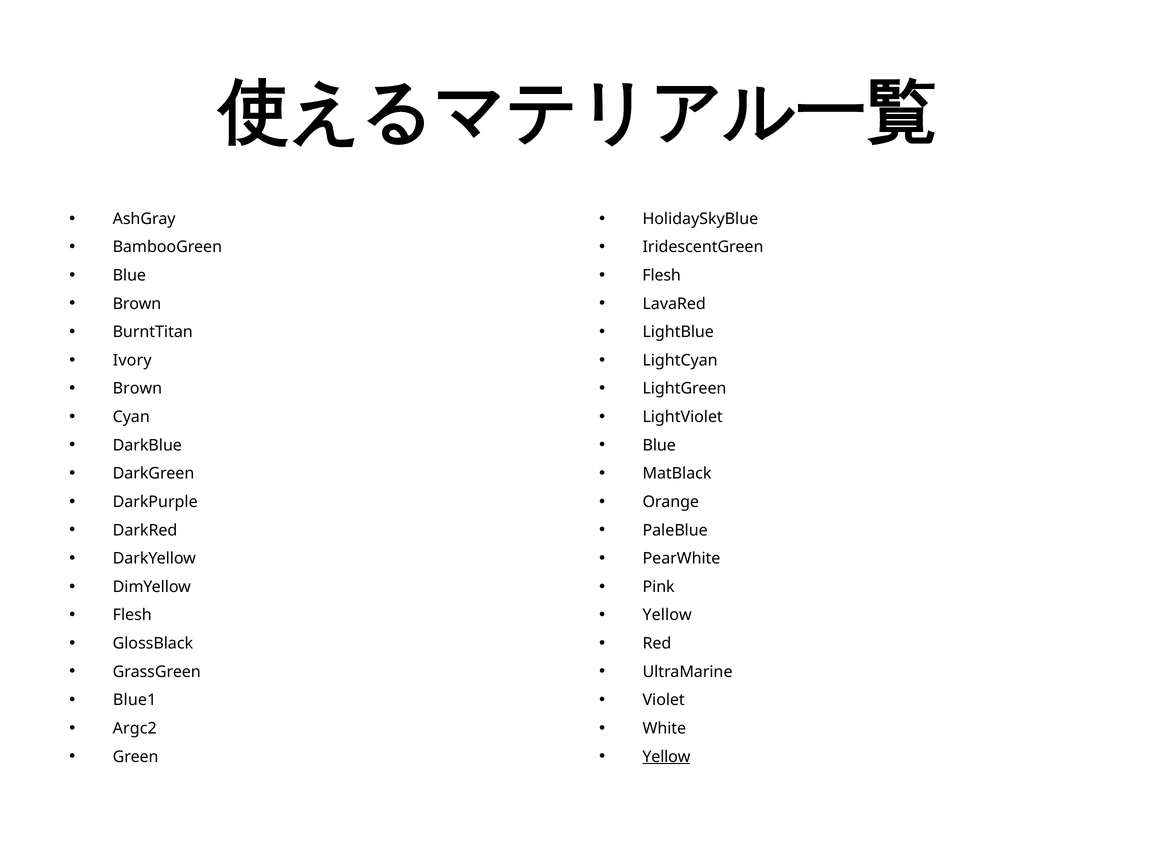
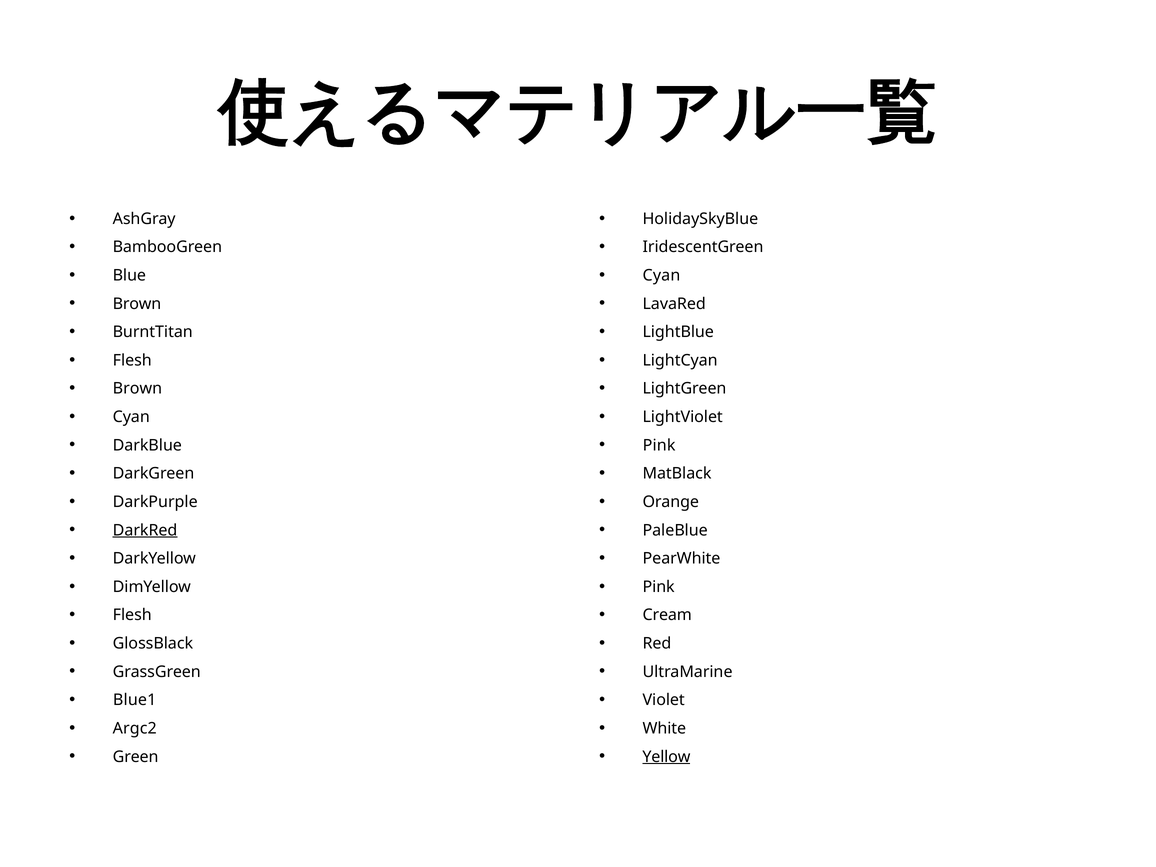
Flesh at (662, 275): Flesh -> Cyan
Ivory at (132, 360): Ivory -> Flesh
Blue at (659, 445): Blue -> Pink
DarkRed underline: none -> present
Yellow at (667, 615): Yellow -> Cream
